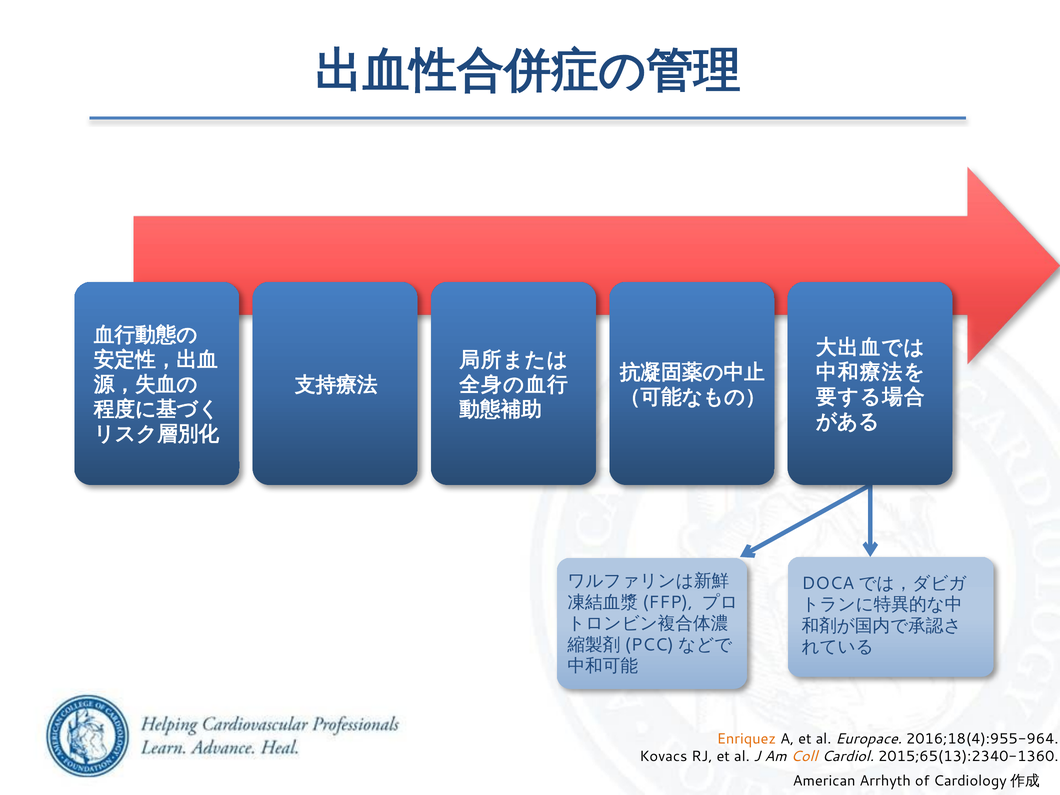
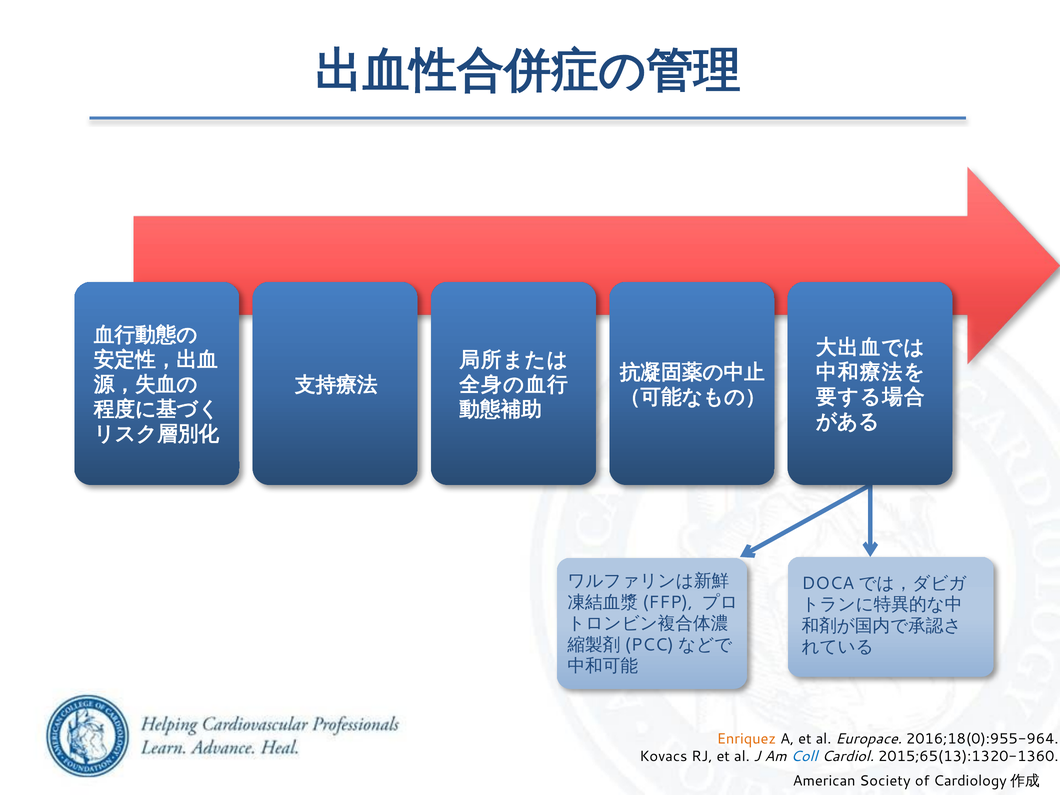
2016;18(4):955-964: 2016;18(4):955-964 -> 2016;18(0):955-964
Coll colour: orange -> blue
2015;65(13):2340-1360: 2015;65(13):2340-1360 -> 2015;65(13):1320-1360
Arrhyth: Arrhyth -> Society
